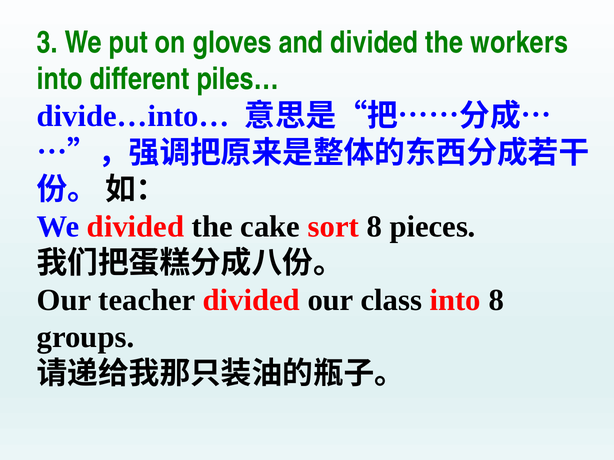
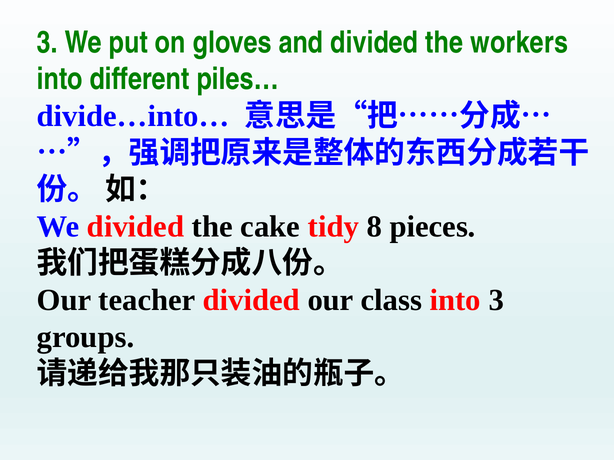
sort: sort -> tidy
into 8: 8 -> 3
